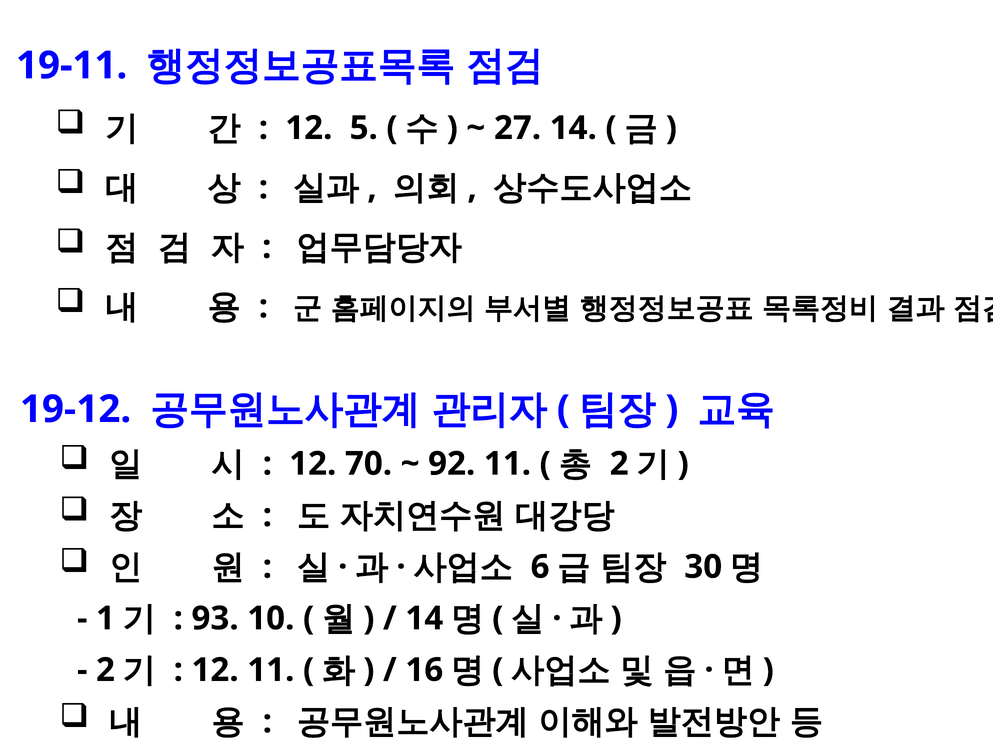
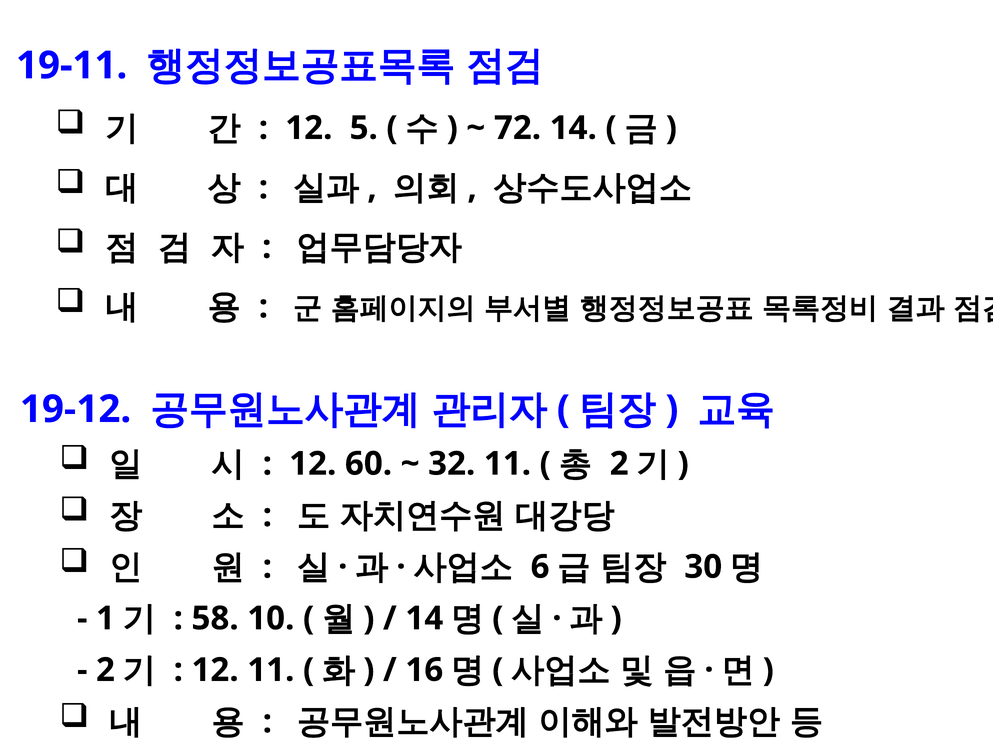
27: 27 -> 72
70: 70 -> 60
92: 92 -> 32
93: 93 -> 58
